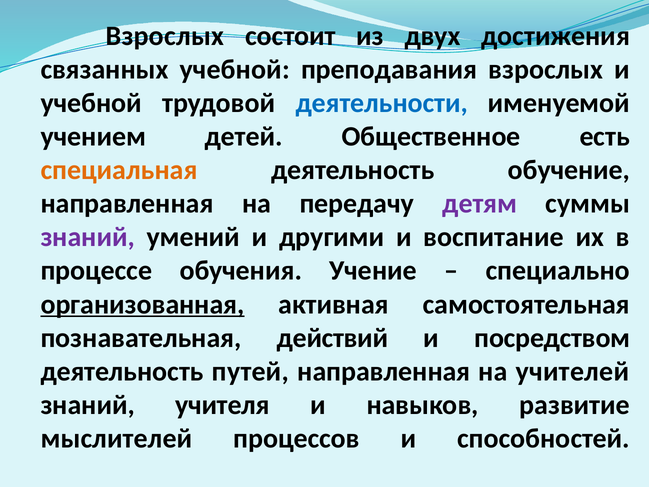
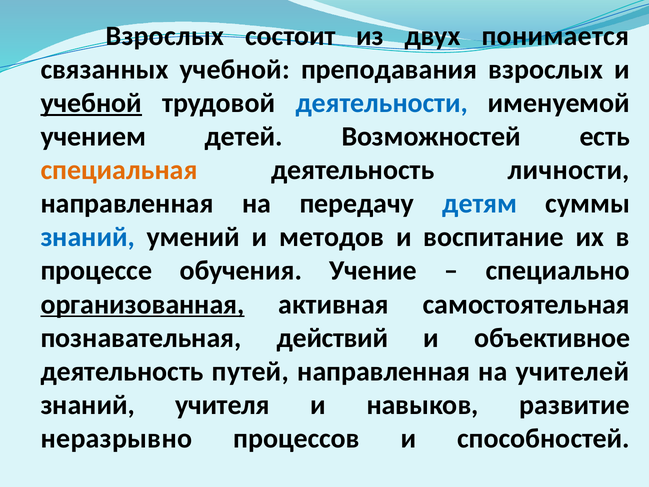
достижения: достижения -> понимается
учебной at (91, 103) underline: none -> present
Общественное: Общественное -> Возможностей
обучение: обучение -> личности
детям colour: purple -> blue
знаний at (88, 237) colour: purple -> blue
другими: другими -> методов
посредством: посредством -> объективное
мыслителей: мыслителей -> неразрывно
